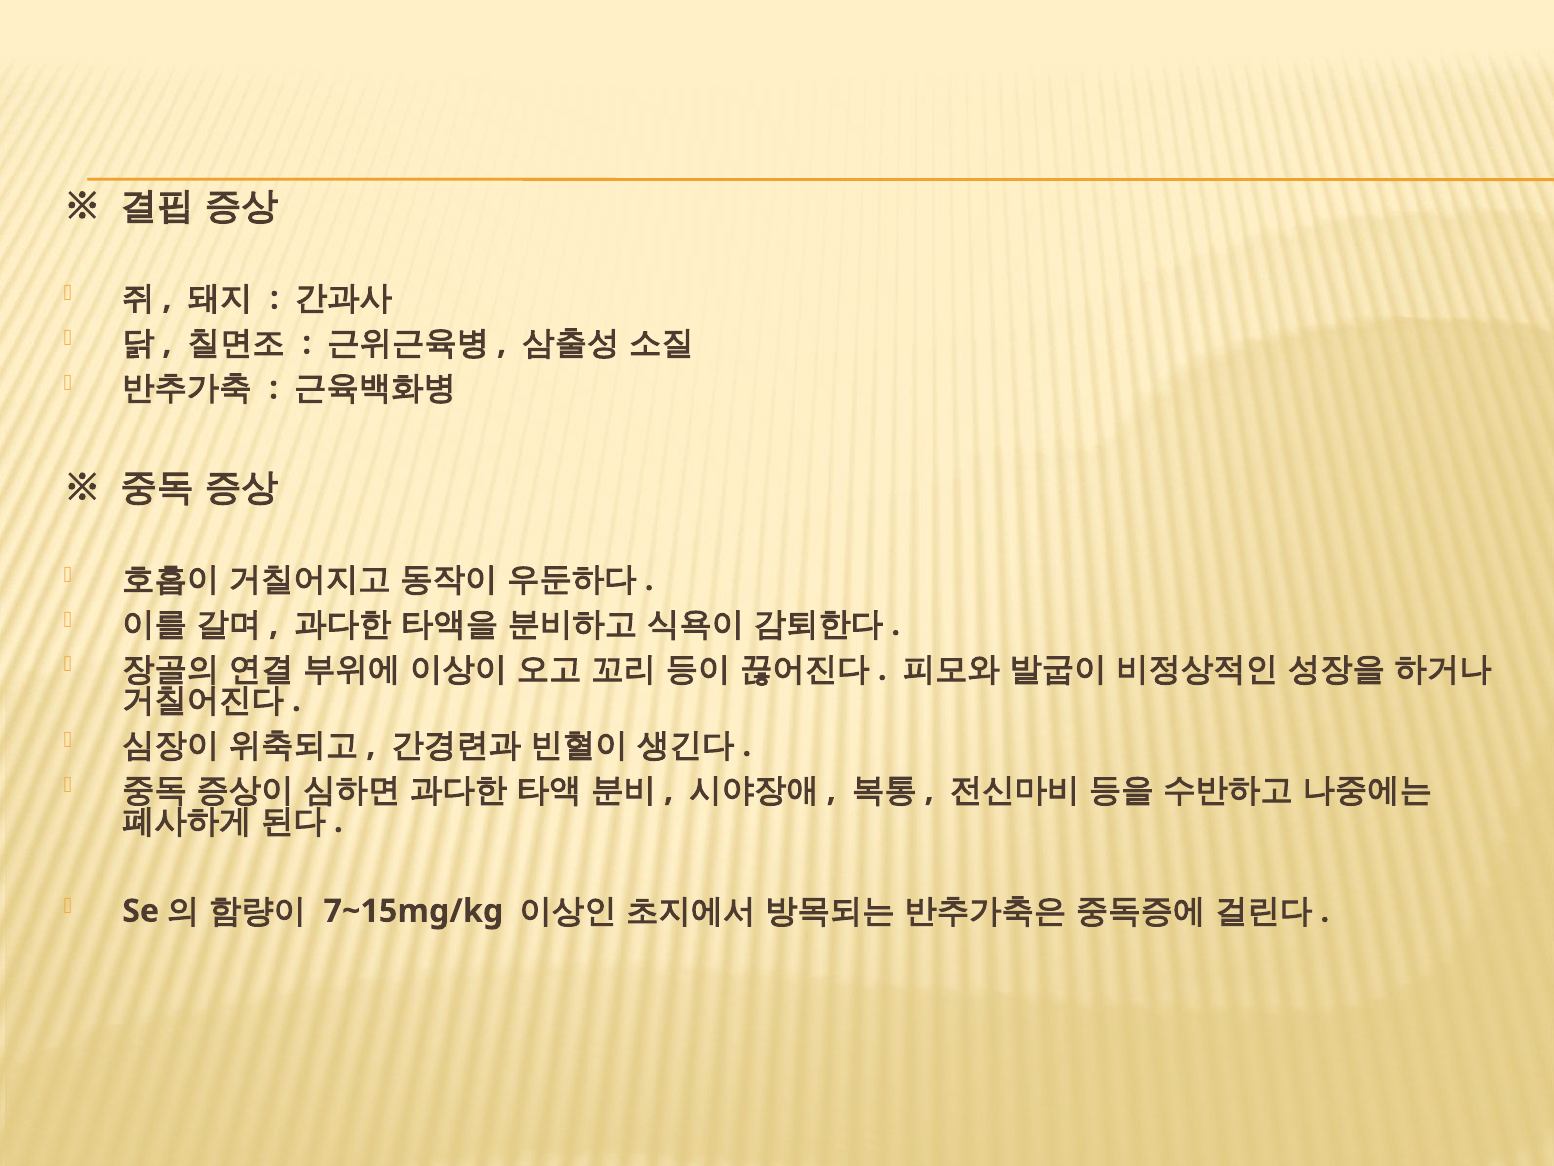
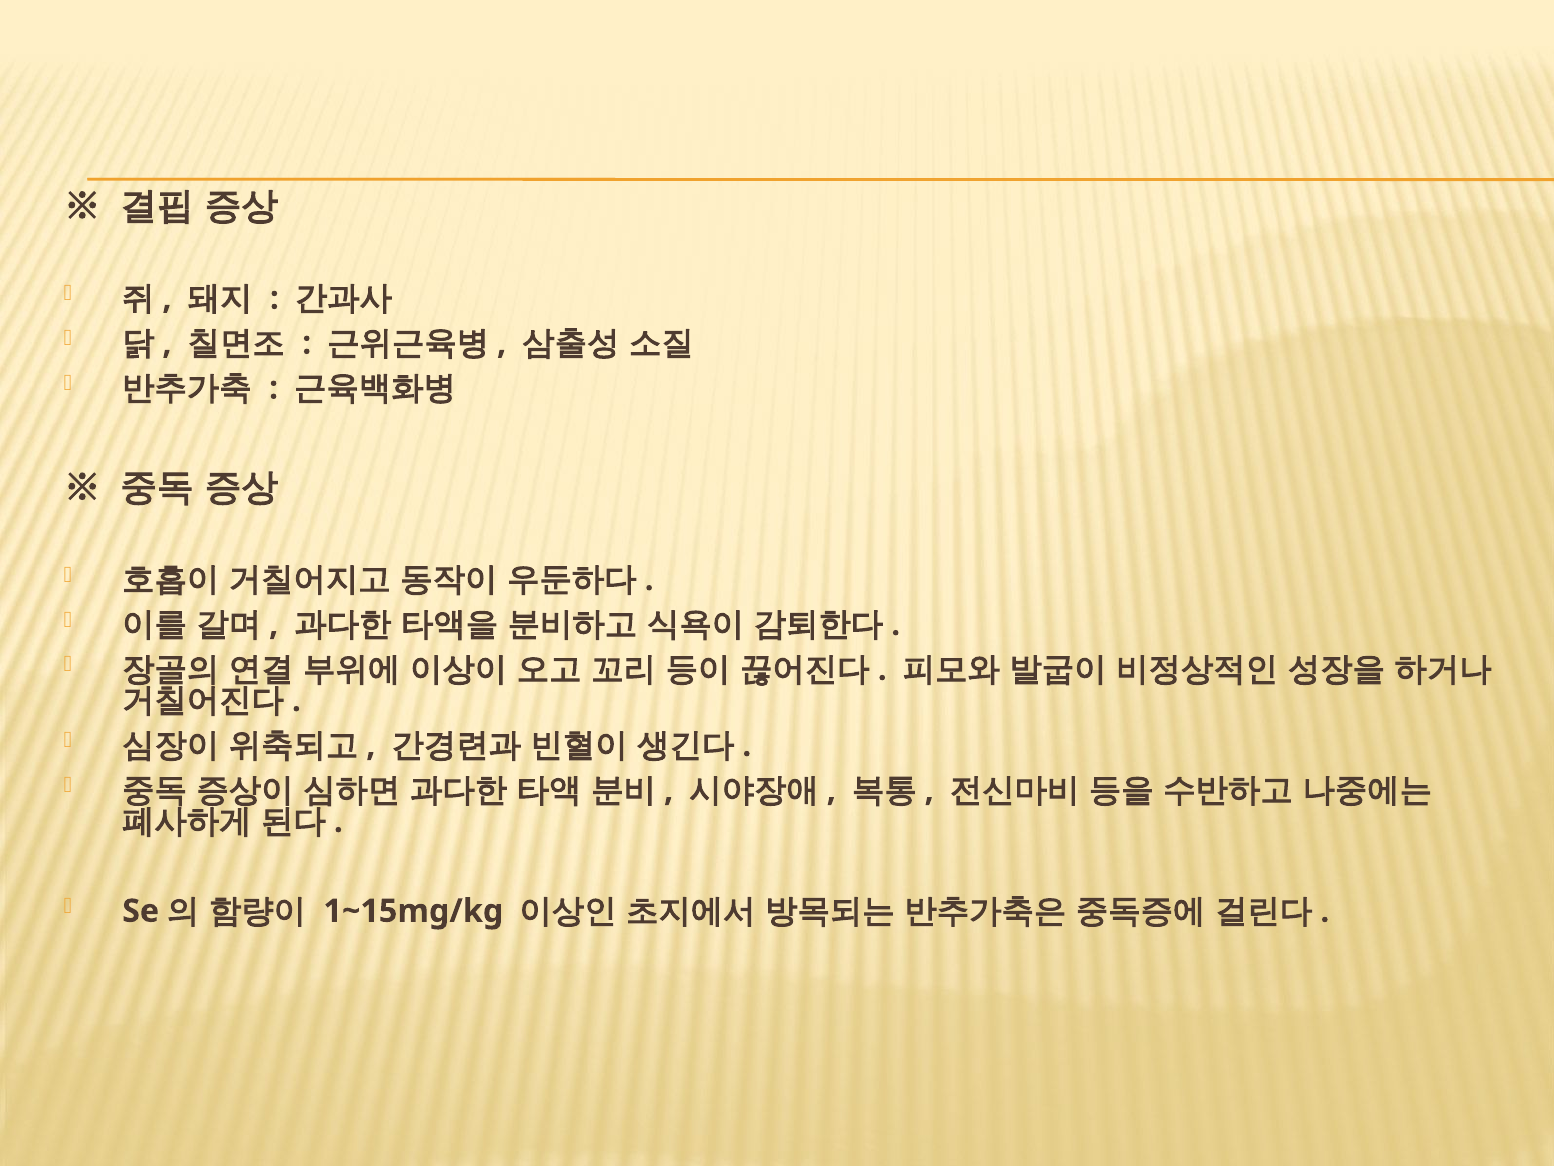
7~15mg/kg: 7~15mg/kg -> 1~15mg/kg
